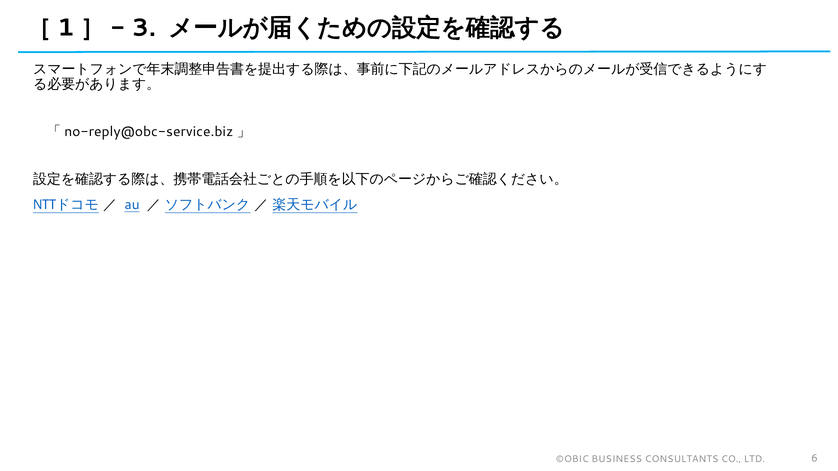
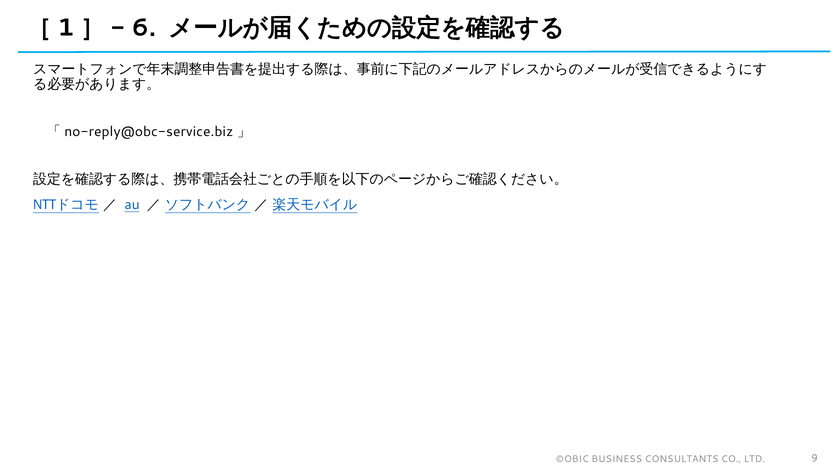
3: 3 -> 6
6: 6 -> 9
